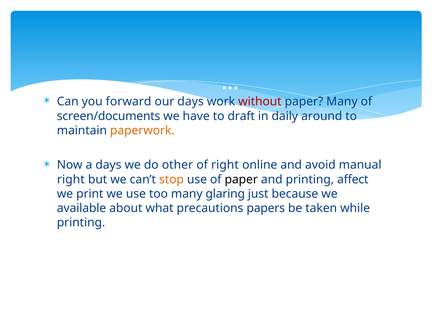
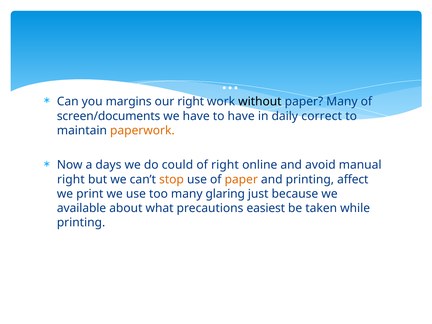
forward: forward -> margins
our days: days -> right
without colour: red -> black
to draft: draft -> have
around: around -> correct
other: other -> could
paper at (241, 179) colour: black -> orange
papers: papers -> easiest
